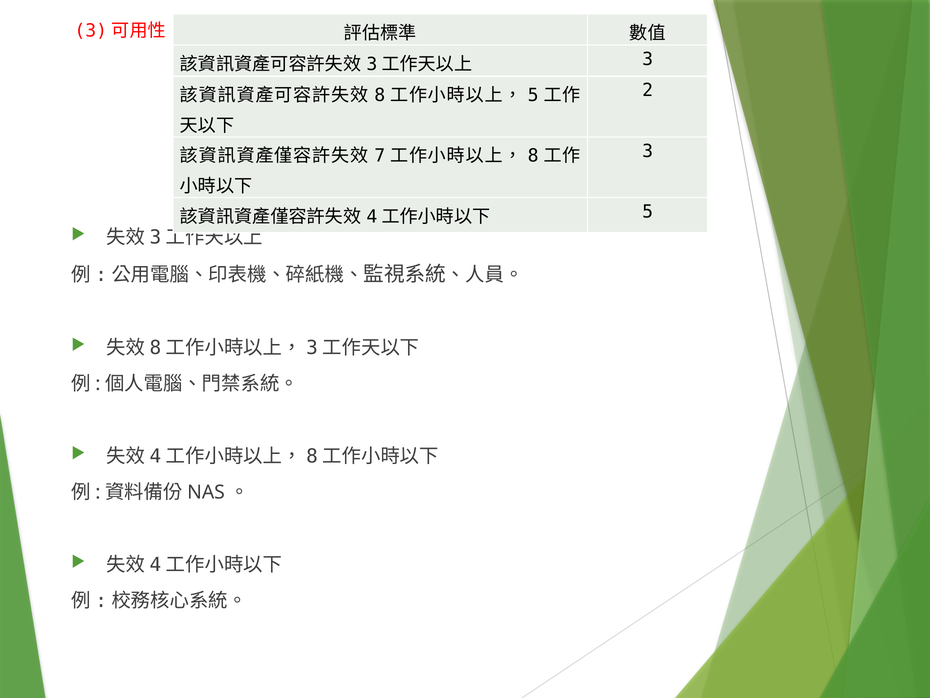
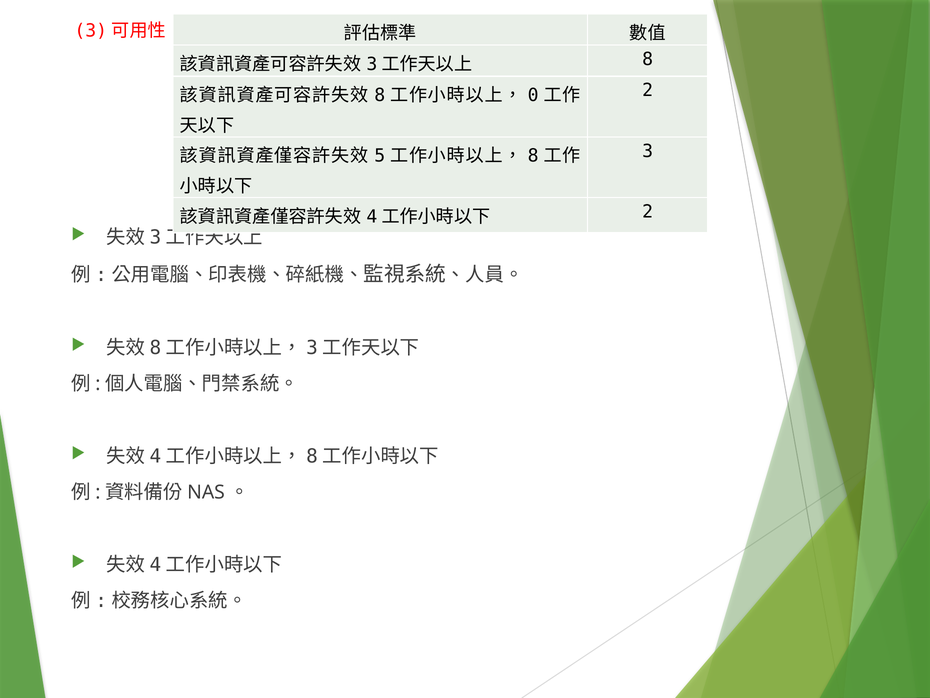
3 at (648, 59): 3 -> 8
5 at (533, 95): 5 -> 0
7: 7 -> 5
5 at (648, 212): 5 -> 2
